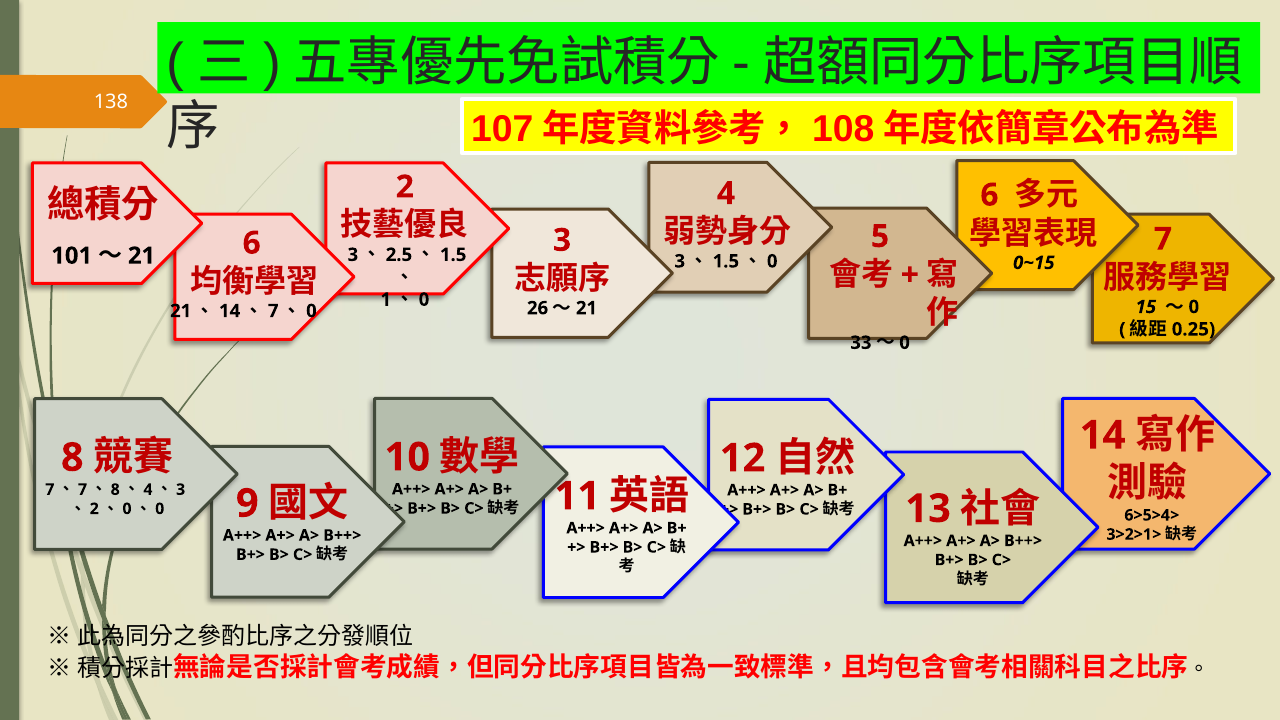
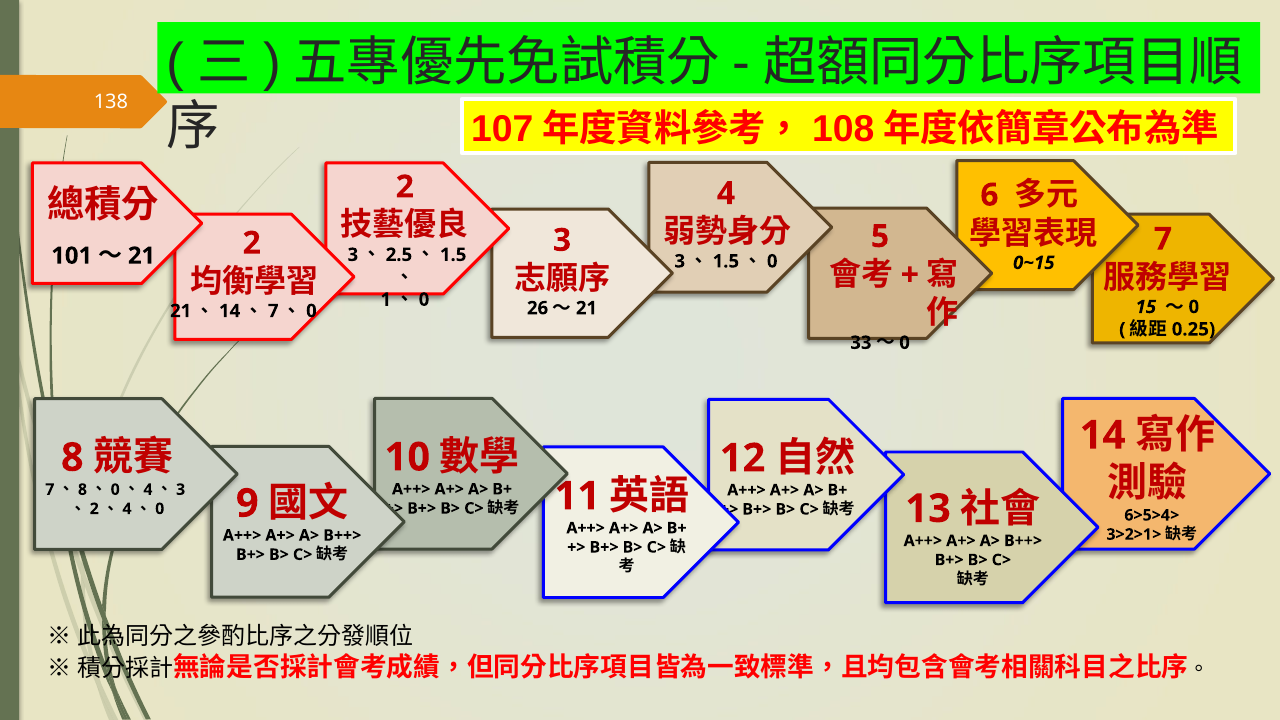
6 at (252, 243): 6 -> 2
7 at (82, 490): 7 -> 8
8 at (115, 490): 8 -> 0
0 at (127, 509): 0 -> 4
